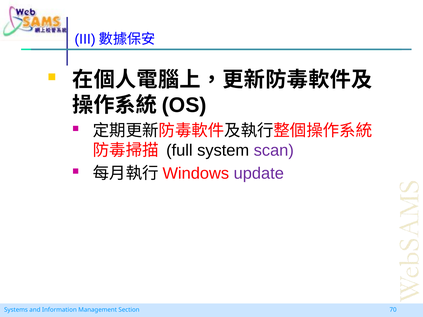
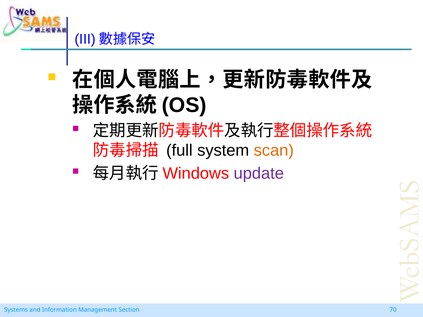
scan colour: purple -> orange
